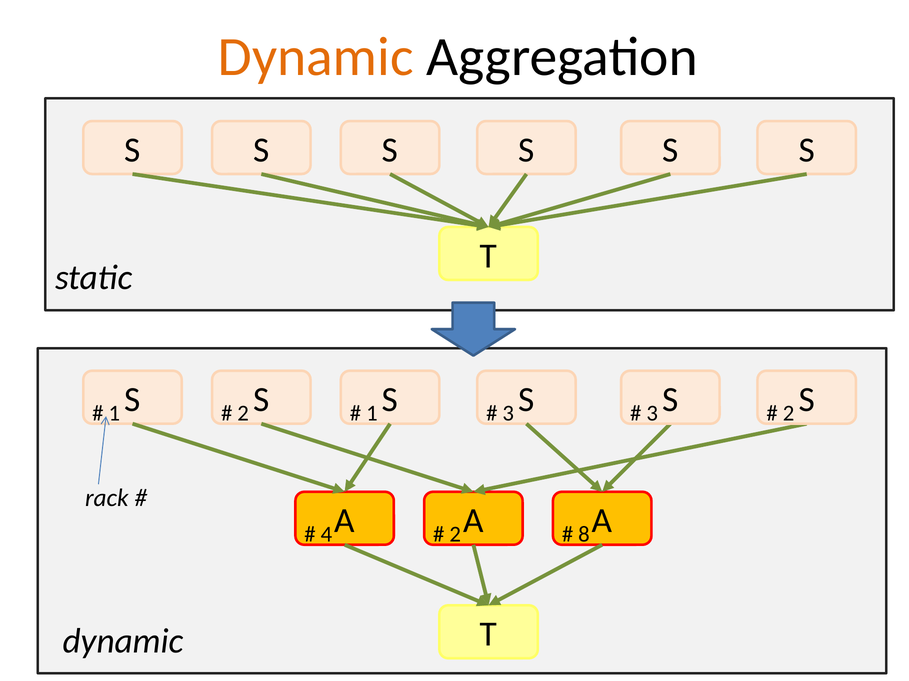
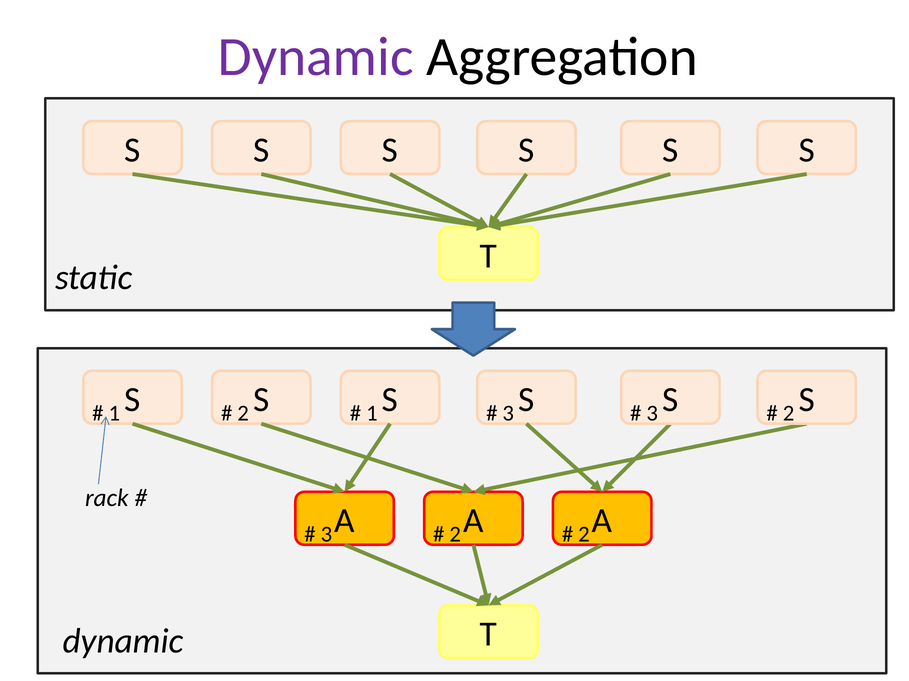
Dynamic at (316, 57) colour: orange -> purple
4 at (326, 535): 4 -> 3
8 at (584, 535): 8 -> 2
